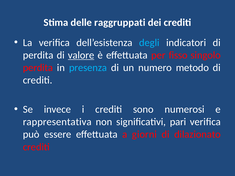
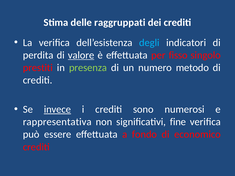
perdita at (38, 68): perdita -> prestiti
presenza colour: light blue -> light green
invece underline: none -> present
pari: pari -> fine
giorni: giorni -> fondo
dilazionato: dilazionato -> economico
